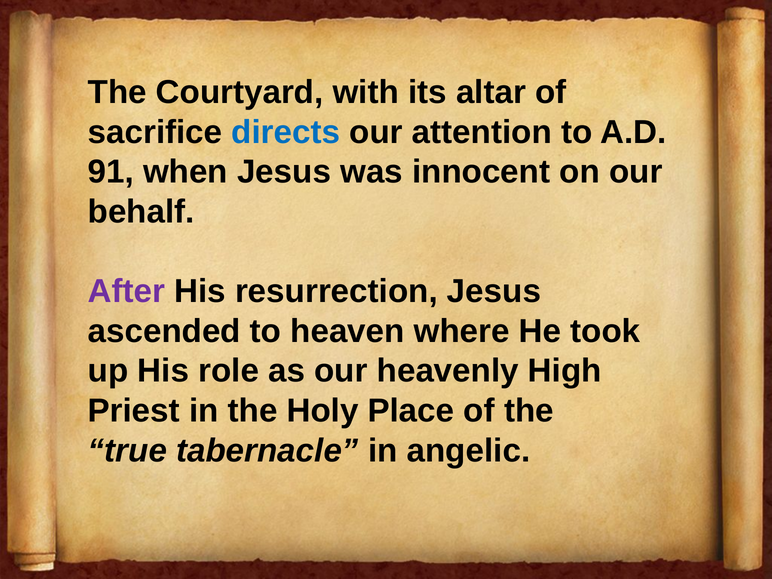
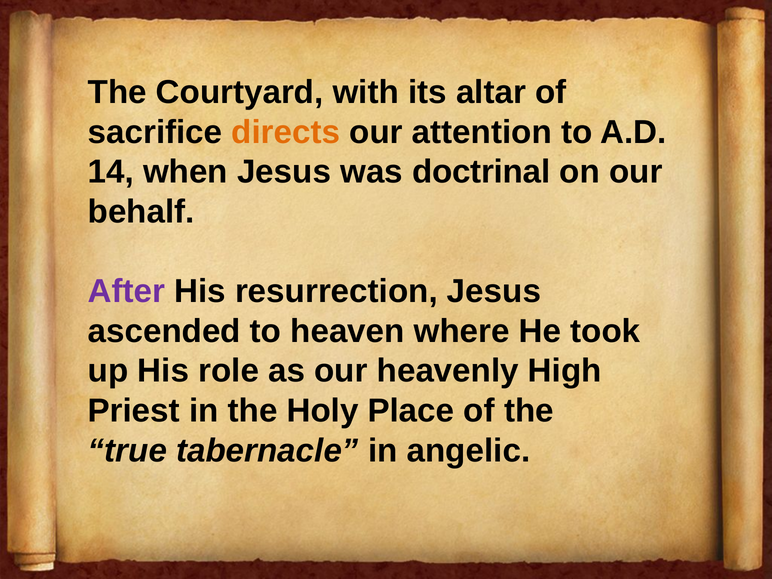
directs colour: blue -> orange
91: 91 -> 14
innocent: innocent -> doctrinal
